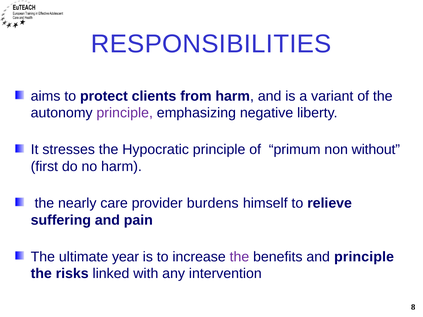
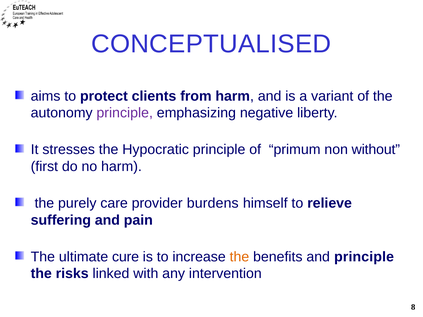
RESPONSIBILITIES: RESPONSIBILITIES -> CONCEPTUALISED
nearly: nearly -> purely
year: year -> cure
the at (239, 257) colour: purple -> orange
